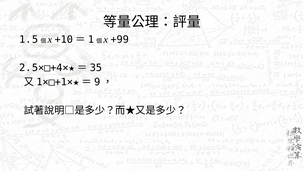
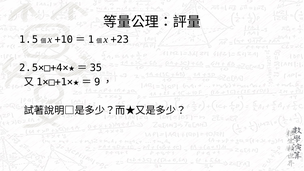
+99: +99 -> +23
